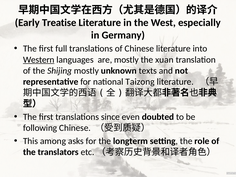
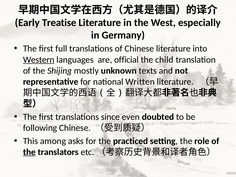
are mostly: mostly -> official
xuan: xuan -> child
Taizong: Taizong -> Written
longterm: longterm -> practiced
the at (29, 152) underline: none -> present
